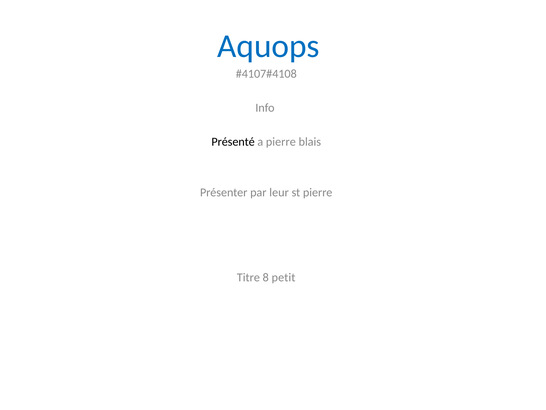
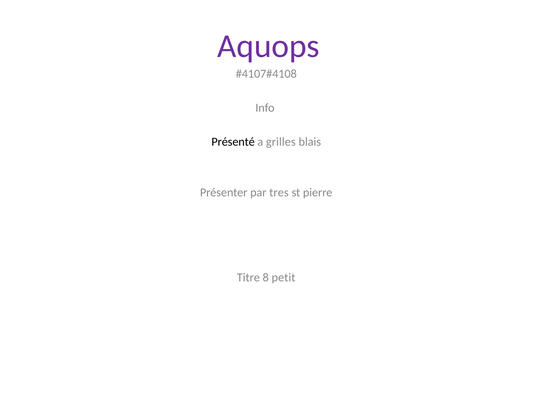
Aquops colour: blue -> purple
a pierre: pierre -> grilles
leur: leur -> tres
